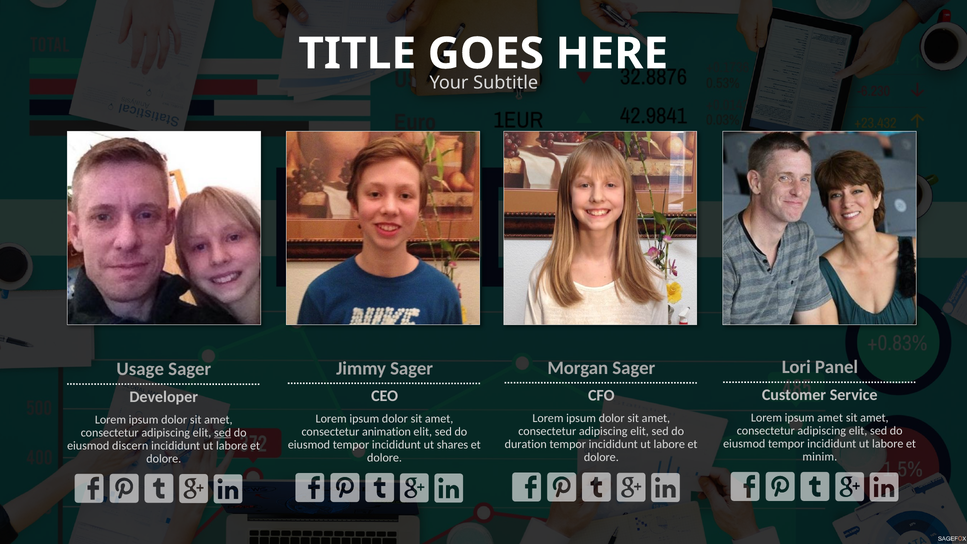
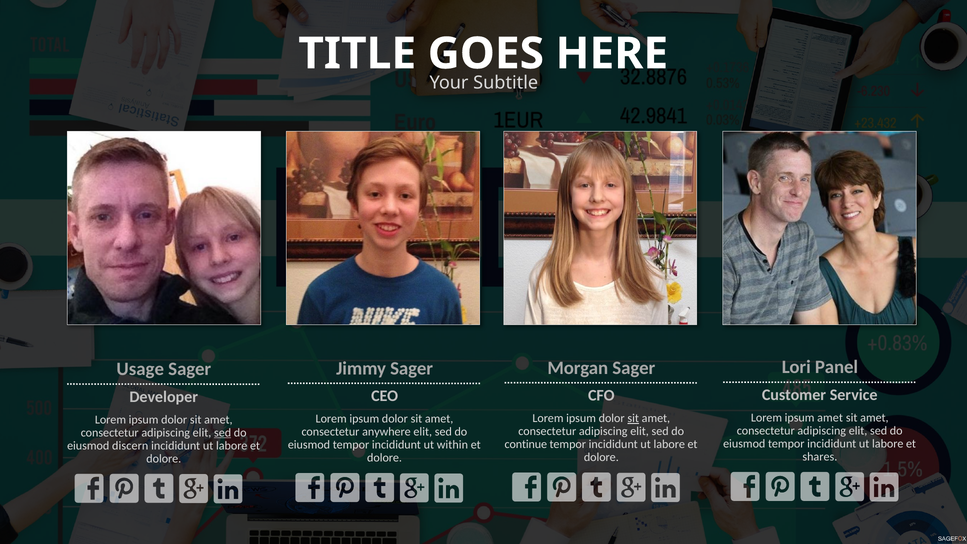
sit at (633, 418) underline: none -> present
animation: animation -> anywhere
duration: duration -> continue
shares: shares -> within
minim: minim -> shares
